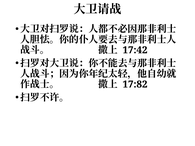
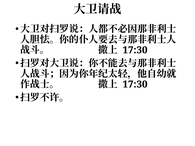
17:42 at (135, 50): 17:42 -> 17:30
17:82 at (135, 84): 17:82 -> 17:30
